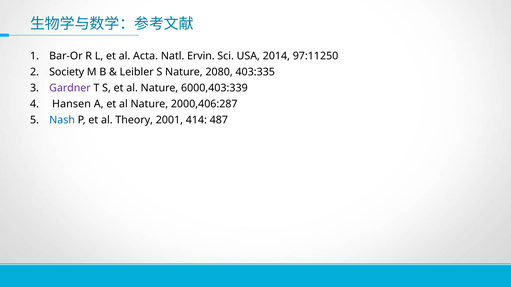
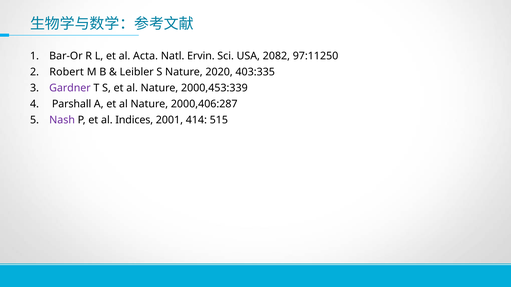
2014: 2014 -> 2082
Society: Society -> Robert
2080: 2080 -> 2020
6000,403:339: 6000,403:339 -> 2000,453:339
Hansen: Hansen -> Parshall
Nash colour: blue -> purple
Theory: Theory -> Indices
487: 487 -> 515
